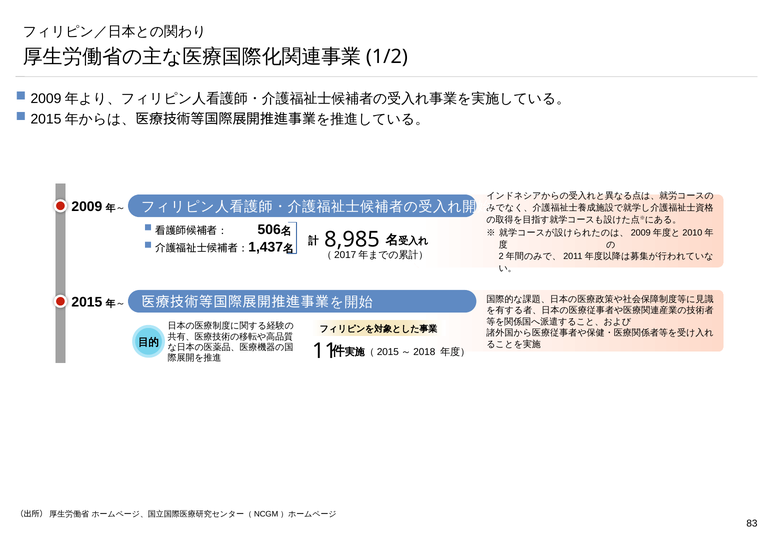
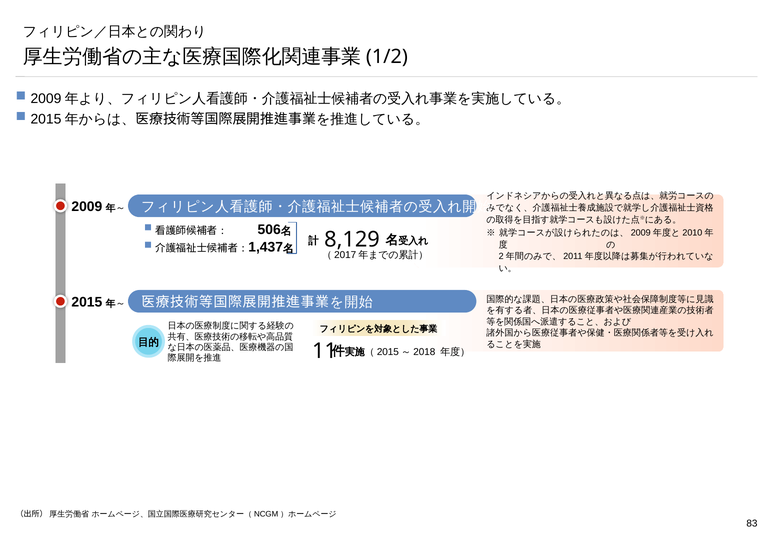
8,985: 8,985 -> 8,129
